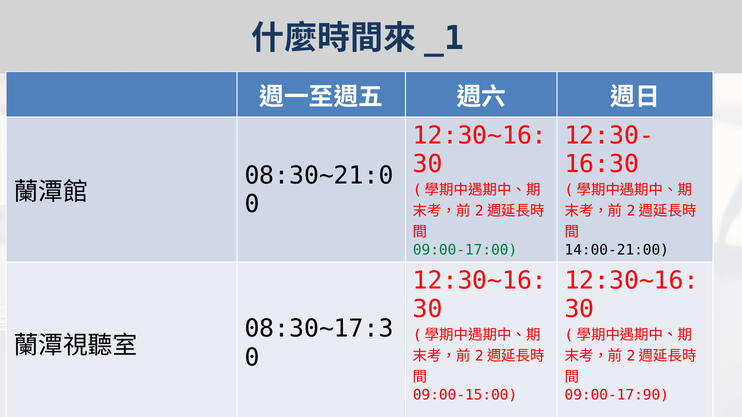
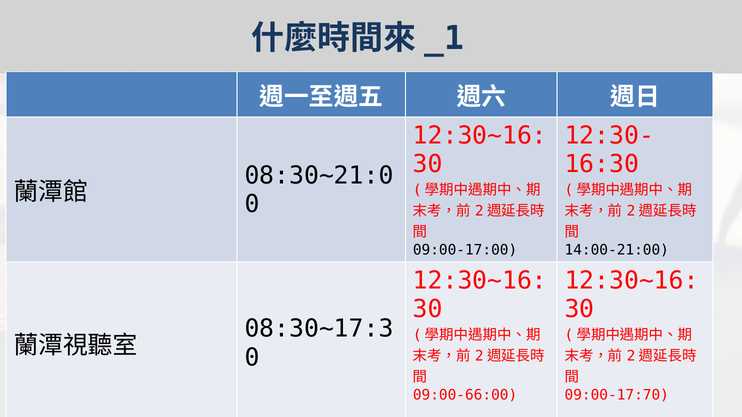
09:00-17:00 colour: green -> black
09:00-15:00: 09:00-15:00 -> 09:00-66:00
09:00-17:90: 09:00-17:90 -> 09:00-17:70
